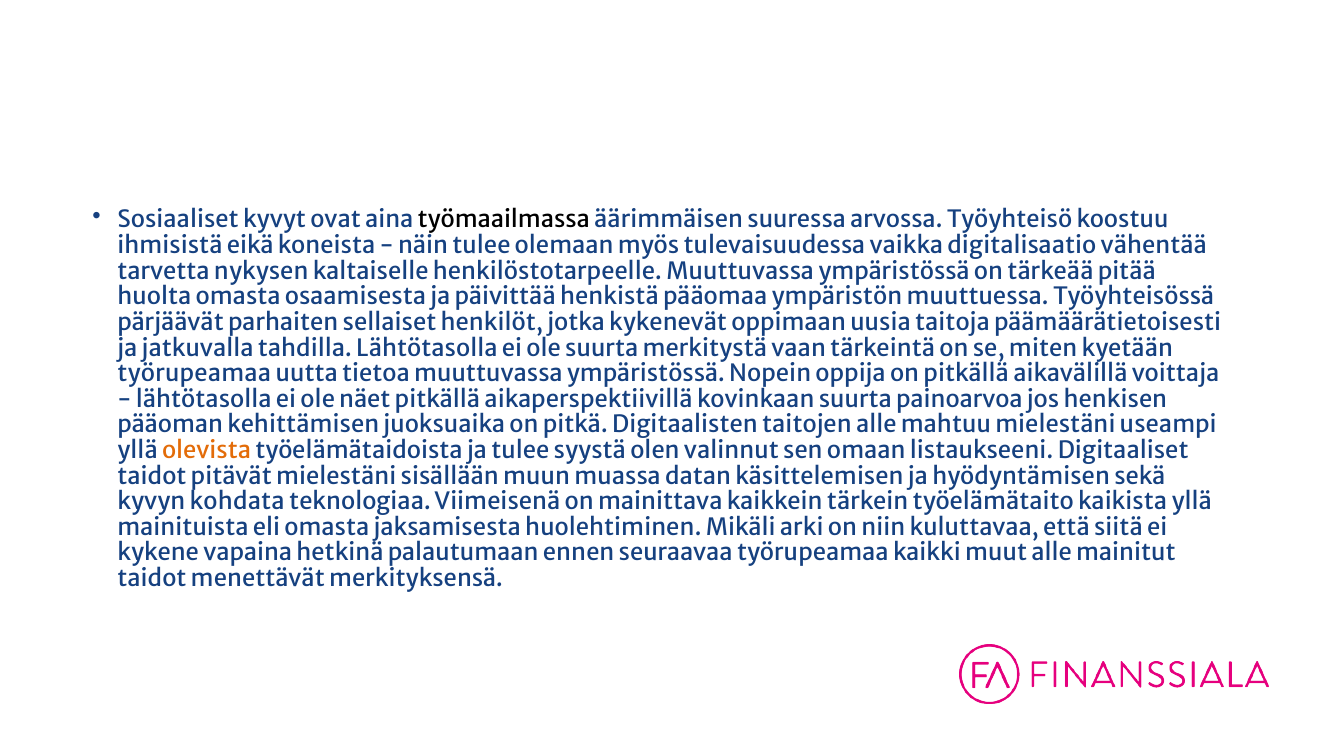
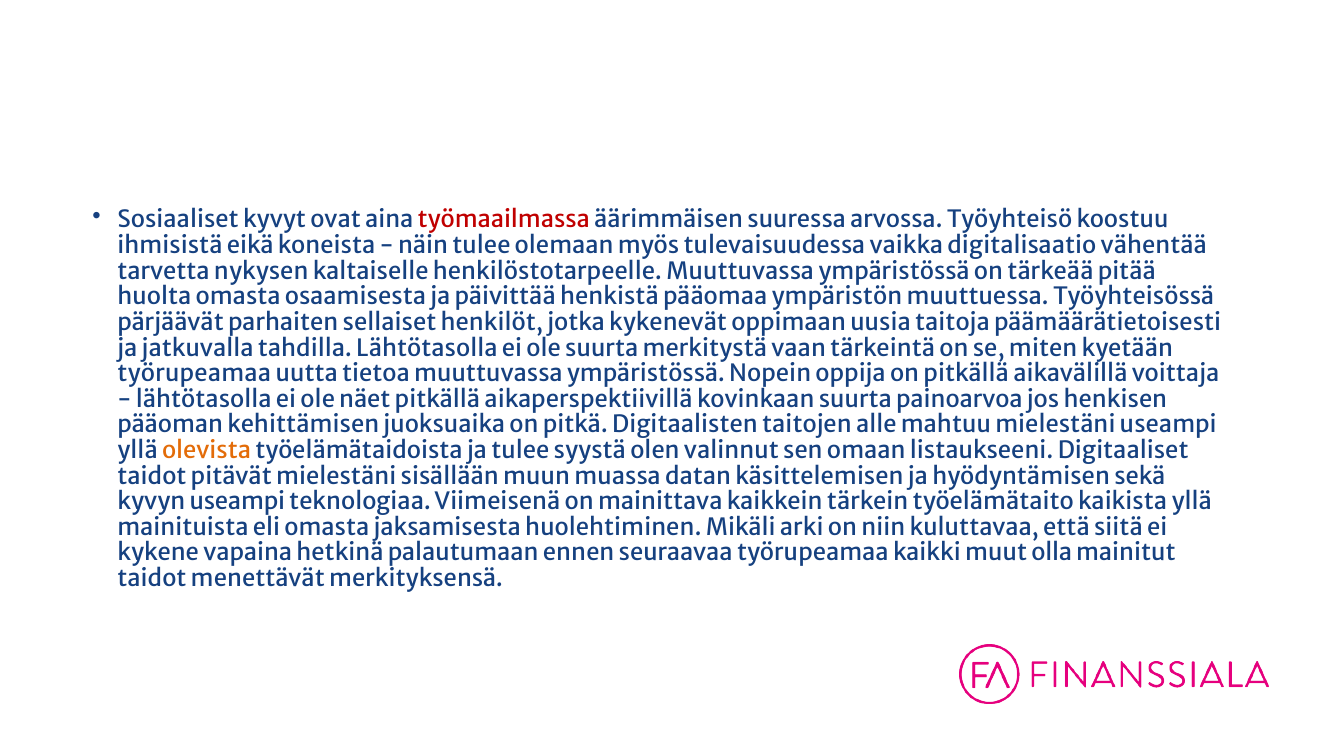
työmaailmassa colour: black -> red
kyvyn kohdata: kohdata -> useampi
muut alle: alle -> olla
